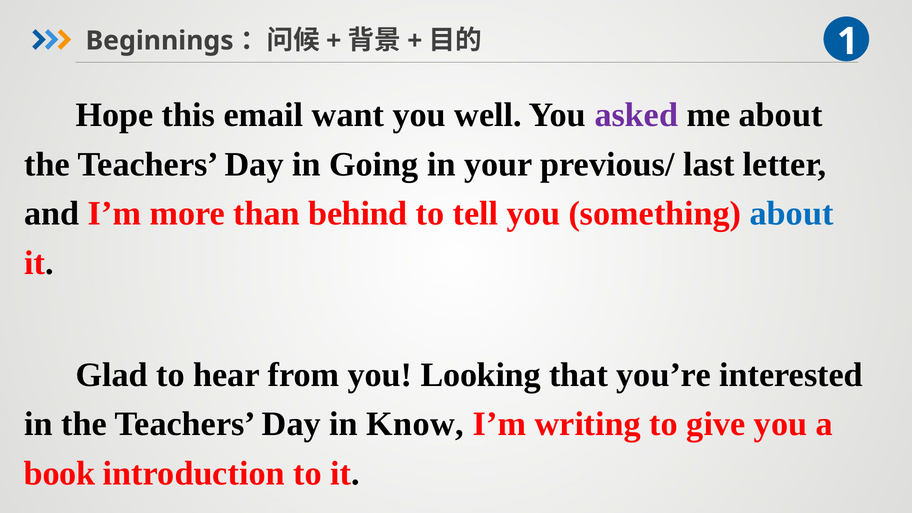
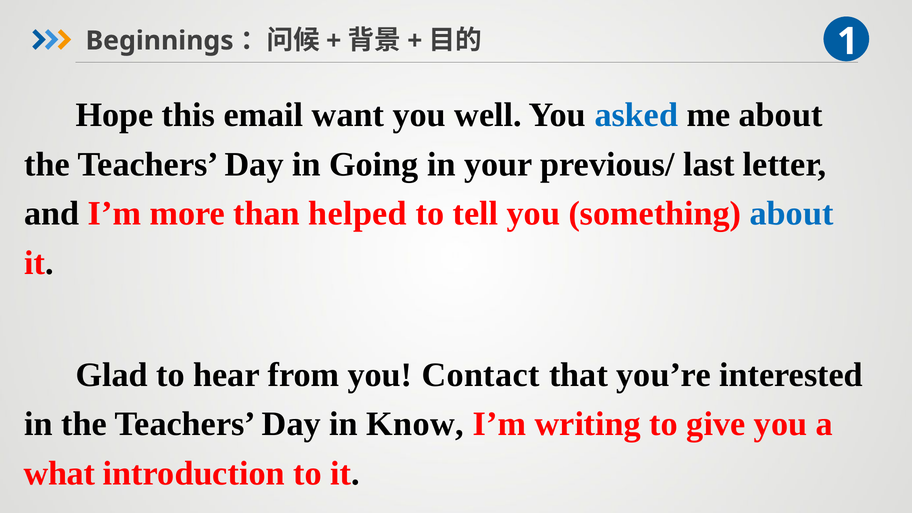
asked colour: purple -> blue
behind: behind -> helped
Looking: Looking -> Contact
book: book -> what
